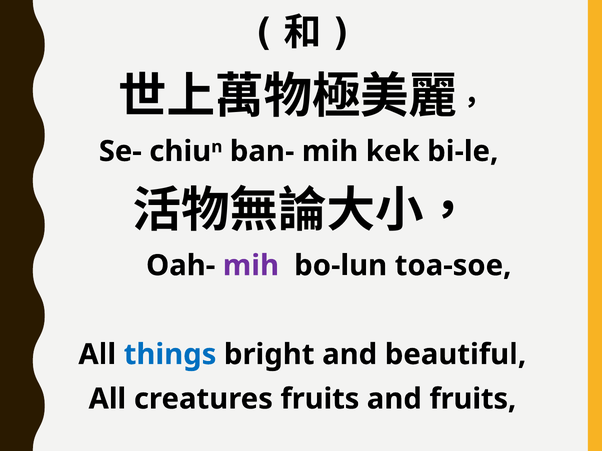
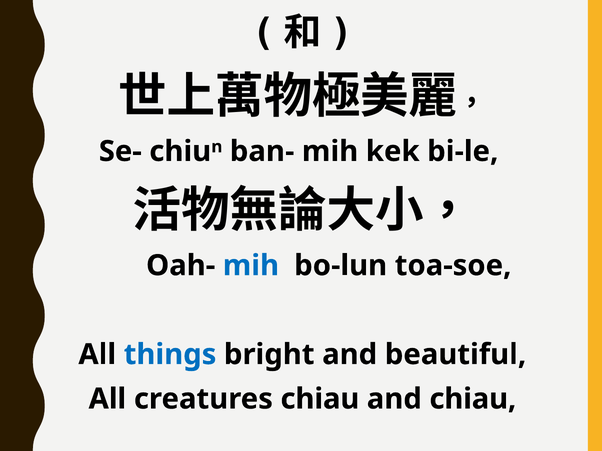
mih at (251, 266) colour: purple -> blue
creatures fruits: fruits -> chiau
and fruits: fruits -> chiau
